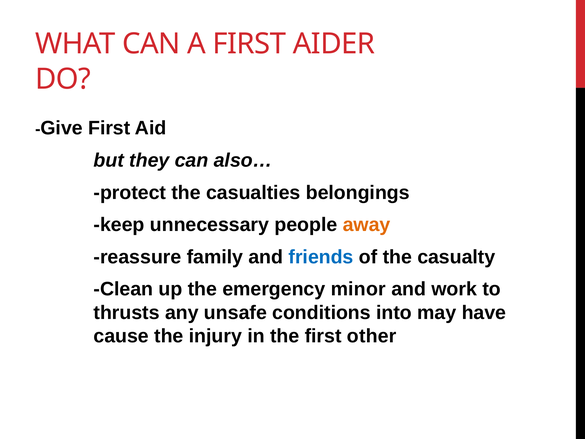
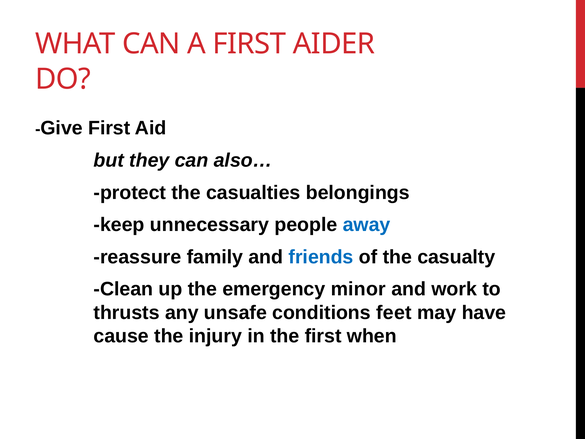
away colour: orange -> blue
into: into -> feet
other: other -> when
